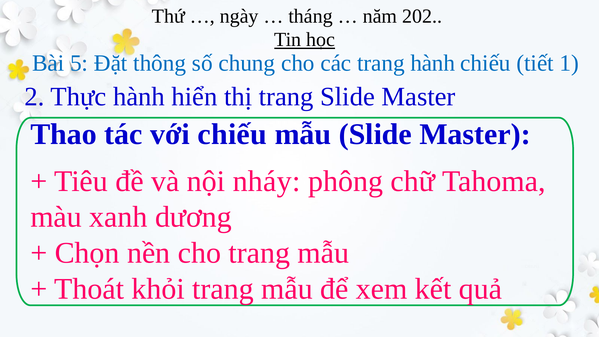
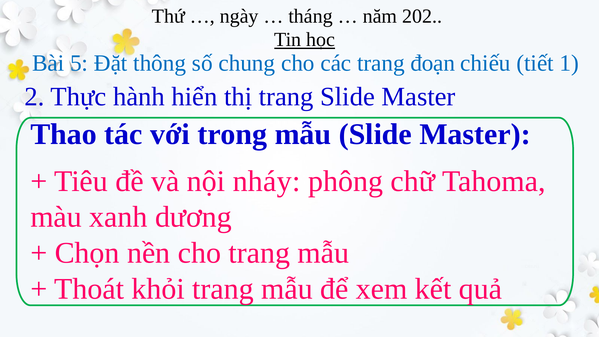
trang hành: hành -> đoạn
với chiếu: chiếu -> trong
